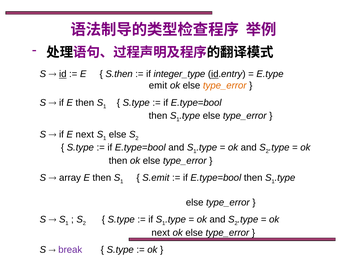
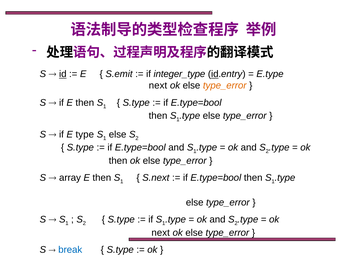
S.then: S.then -> S.emit
emit at (158, 85): emit -> next
E next: next -> type
S.emit: S.emit -> S.next
break colour: purple -> blue
